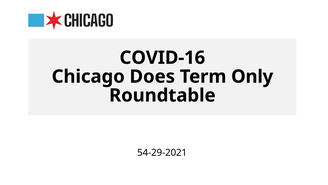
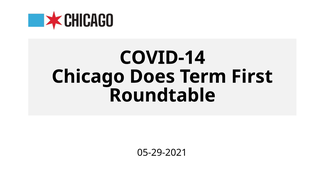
COVID-16: COVID-16 -> COVID-14
Only: Only -> First
54-29-2021: 54-29-2021 -> 05-29-2021
